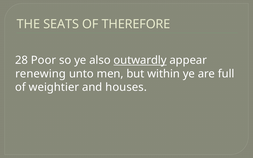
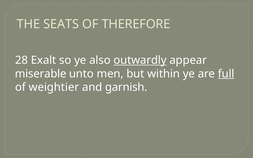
Poor: Poor -> Exalt
renewing: renewing -> miserable
full underline: none -> present
houses: houses -> garnish
